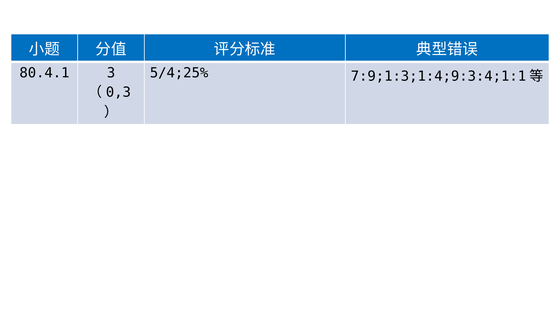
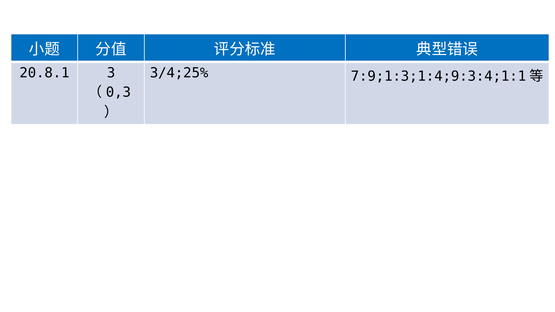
80.4.1: 80.4.1 -> 20.8.1
5/4;25%: 5/4;25% -> 3/4;25%
